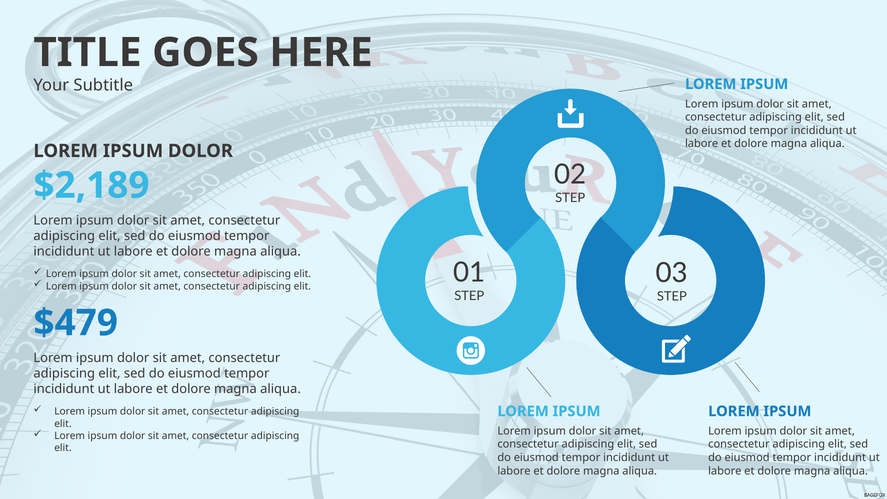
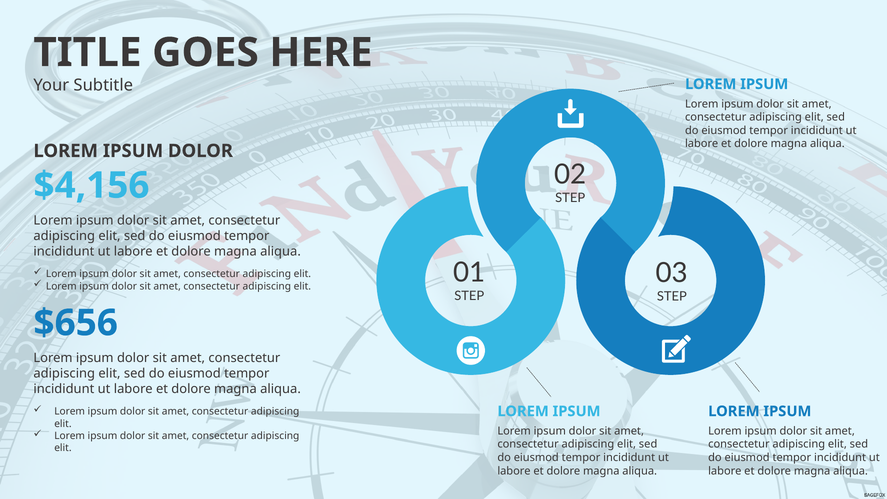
$2,189: $2,189 -> $4,156
$479: $479 -> $656
